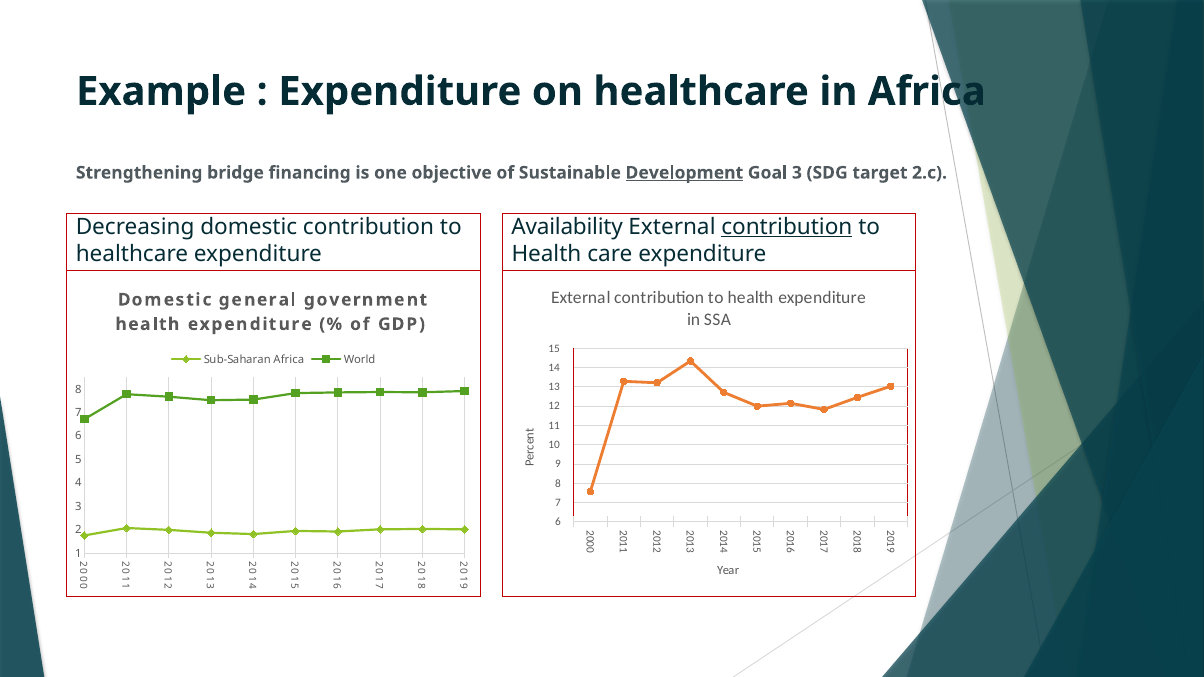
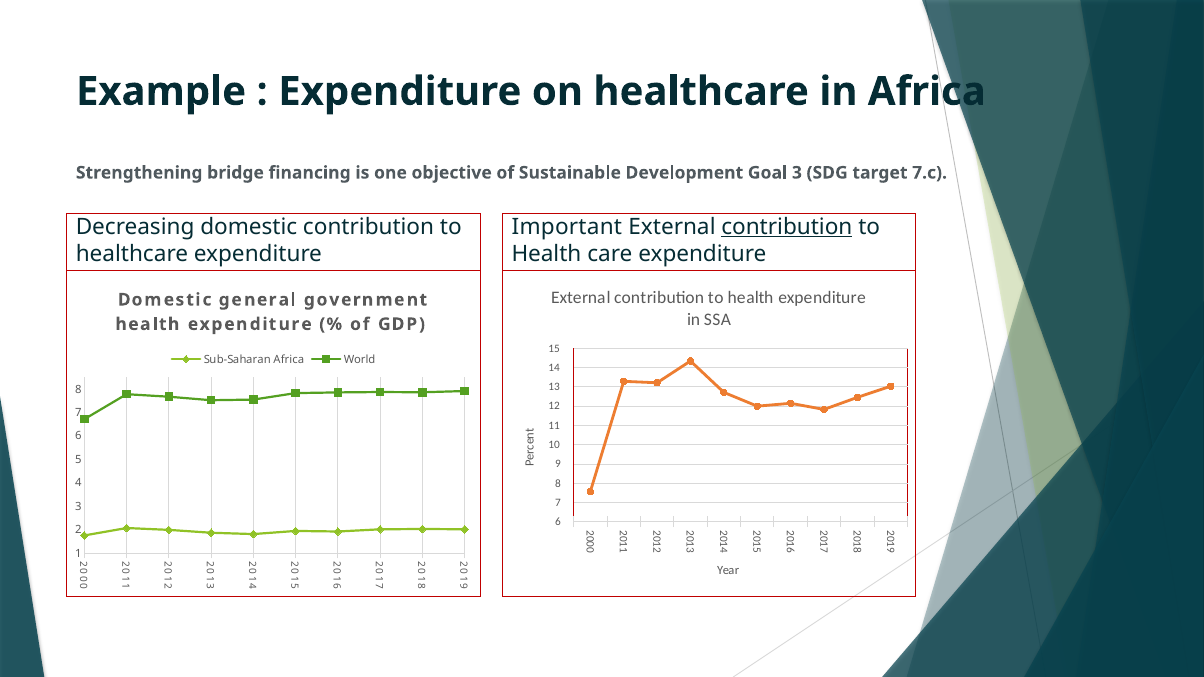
Development underline: present -> none
2.c: 2.c -> 7.c
Availability: Availability -> Important
